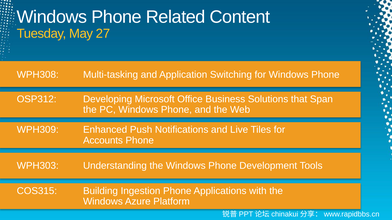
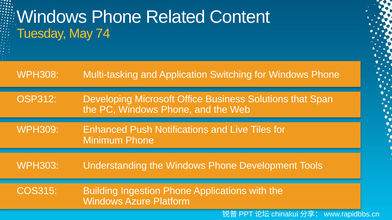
27: 27 -> 74
Accounts: Accounts -> Minimum
